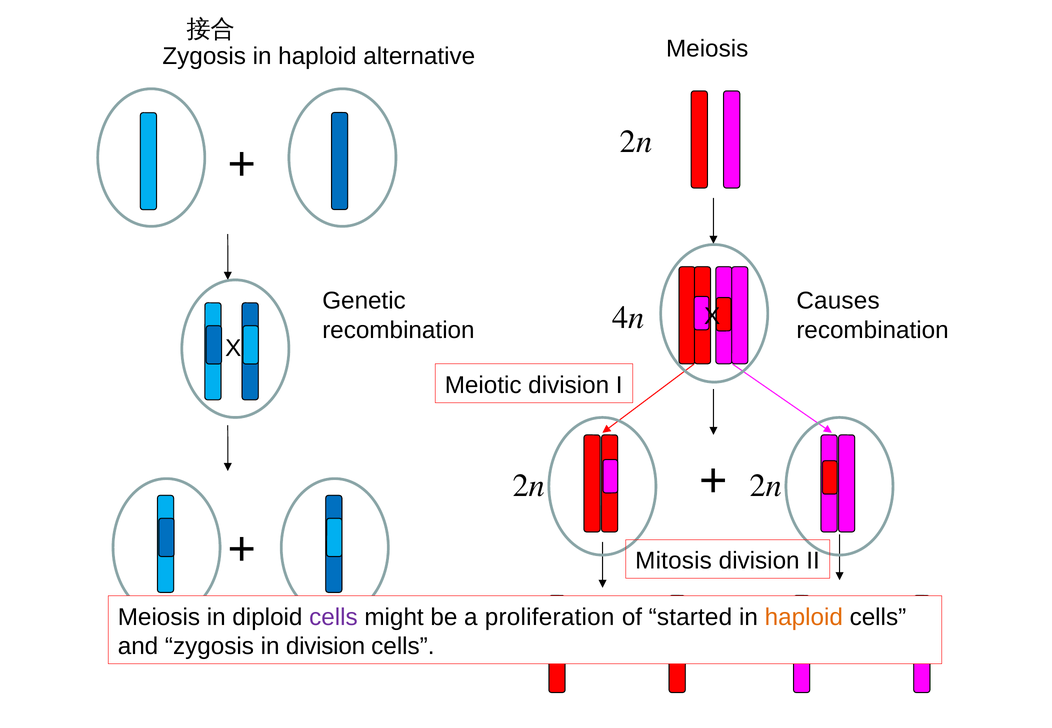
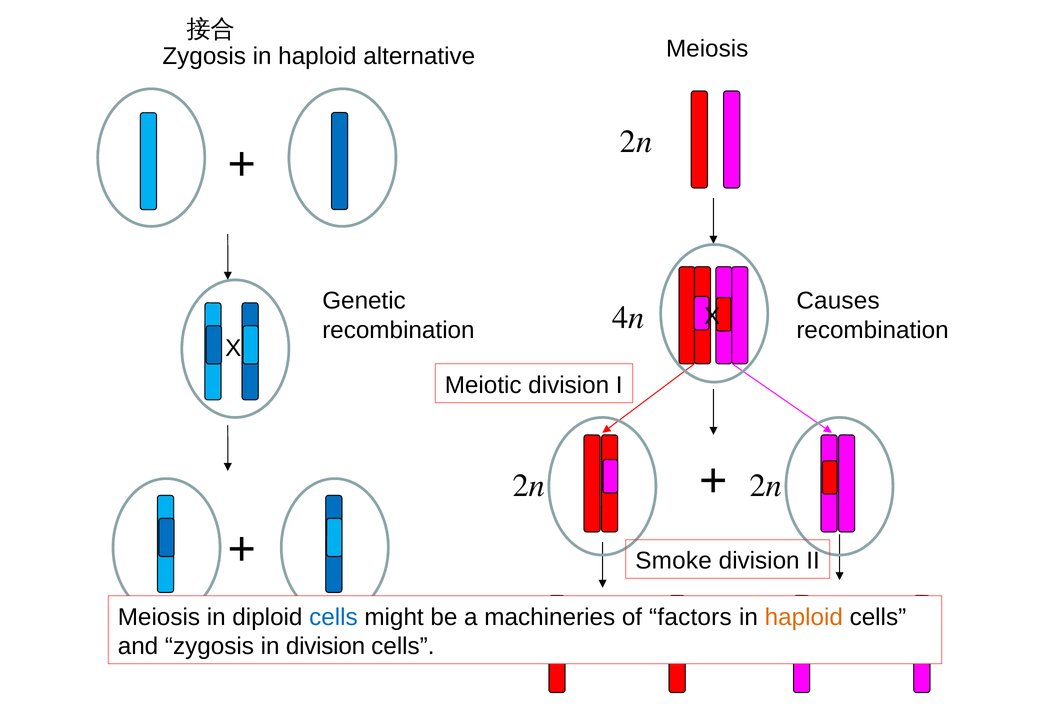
Mitosis: Mitosis -> Smoke
cells at (333, 617) colour: purple -> blue
proliferation: proliferation -> machineries
started: started -> factors
